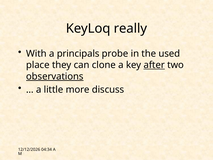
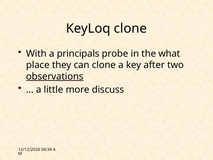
KeyLoq really: really -> clone
used: used -> what
after underline: present -> none
